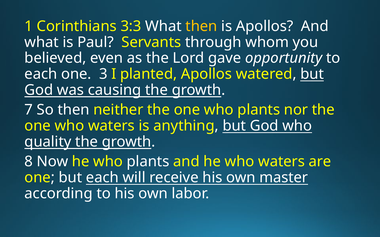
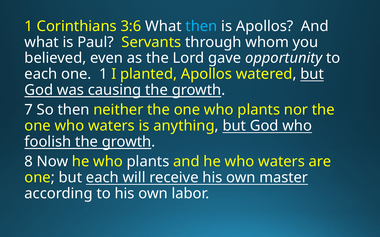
3:3: 3:3 -> 3:6
then at (201, 26) colour: yellow -> light blue
one 3: 3 -> 1
quality: quality -> foolish
